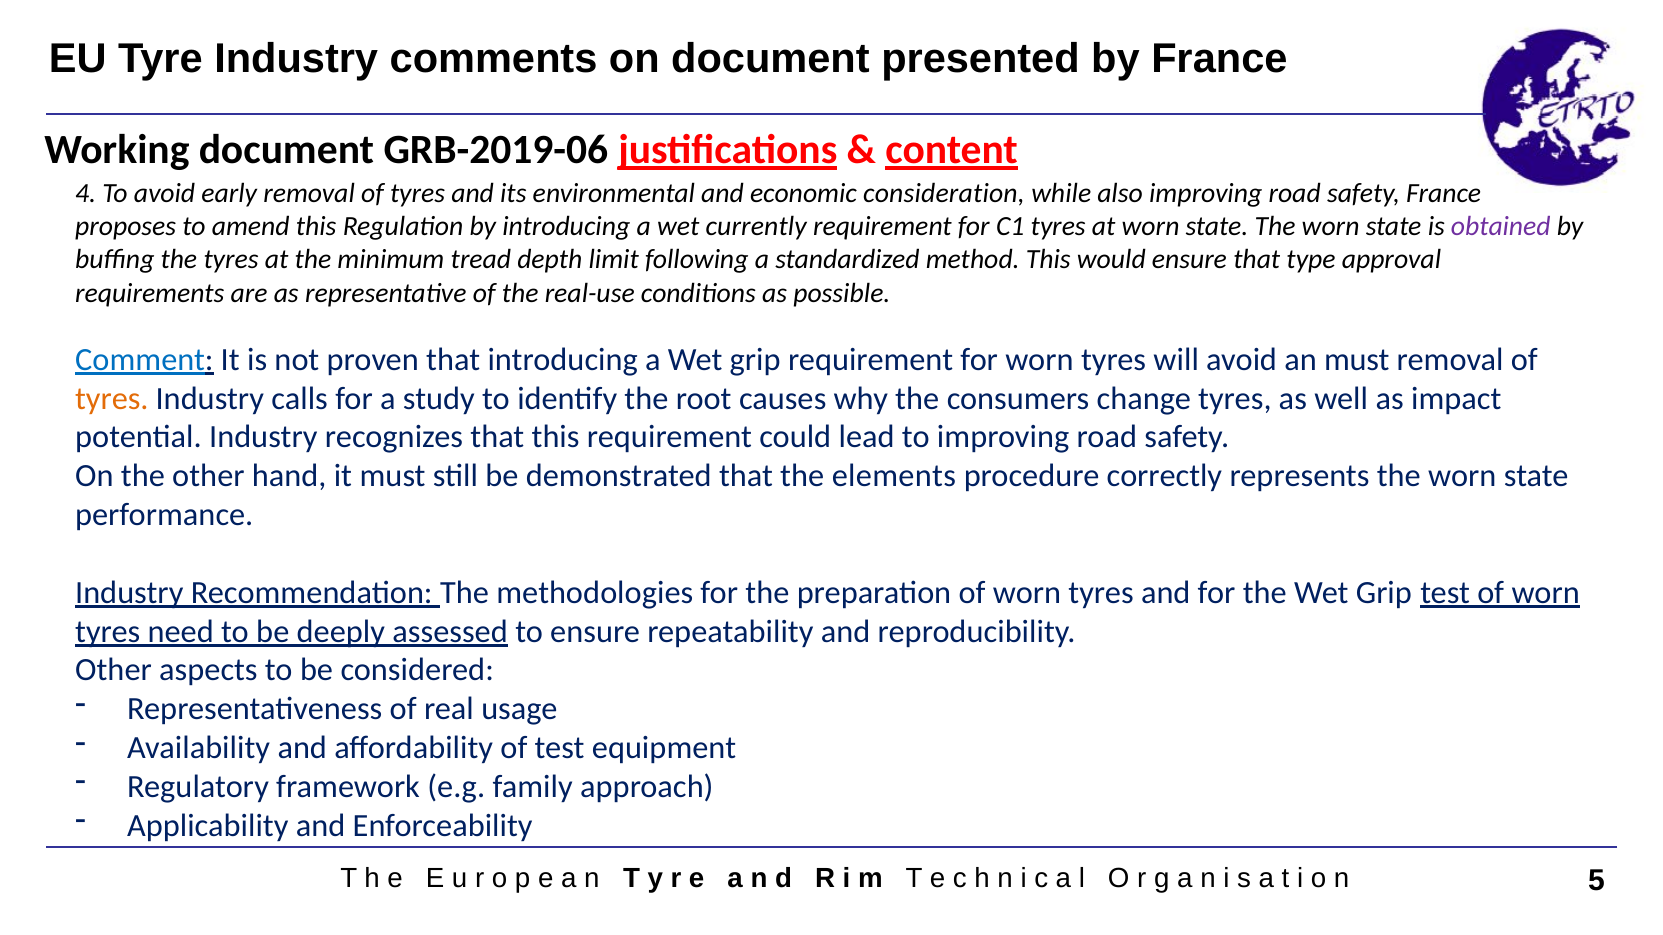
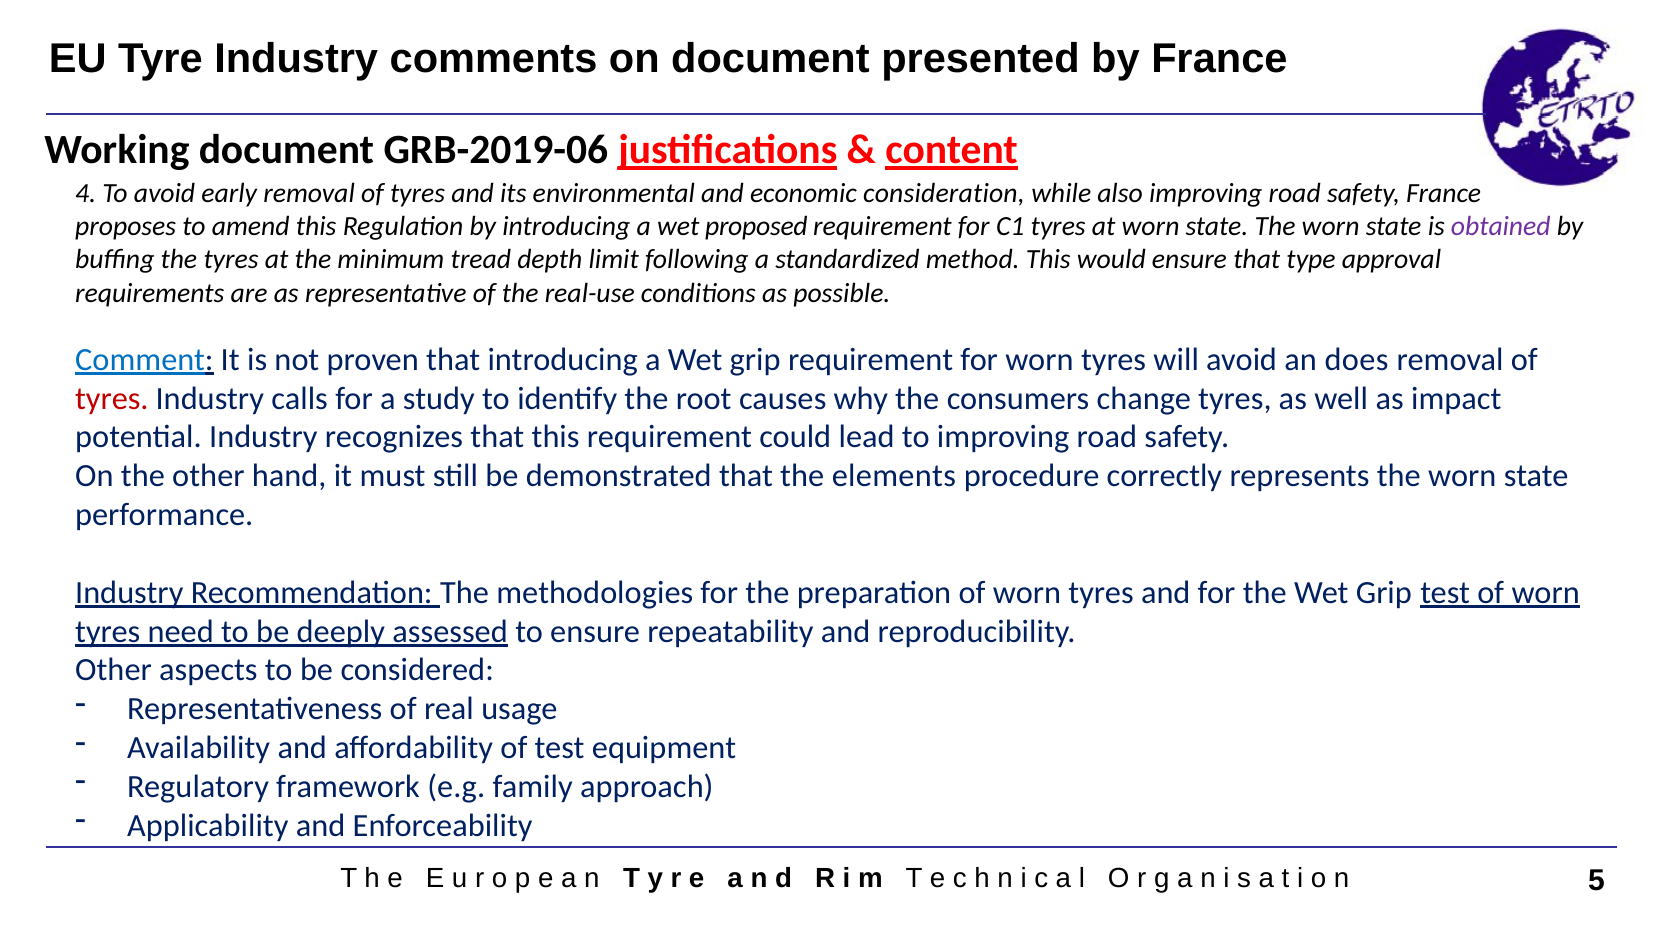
currently: currently -> proposed
an must: must -> does
tyres at (112, 399) colour: orange -> red
